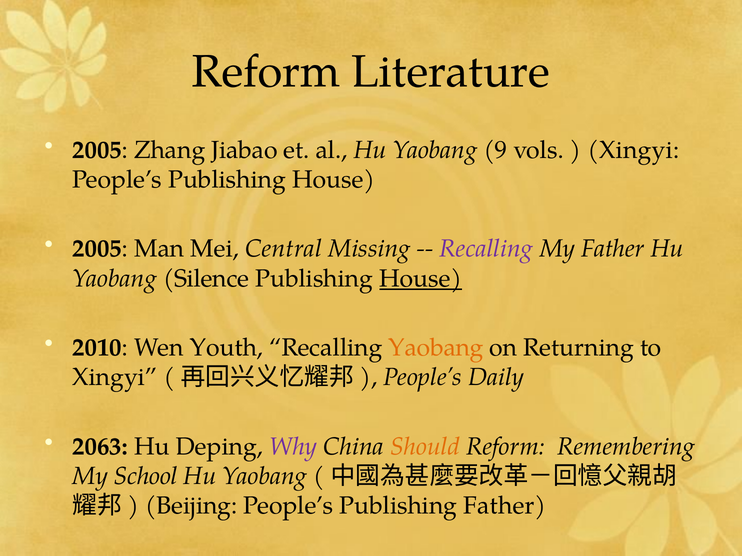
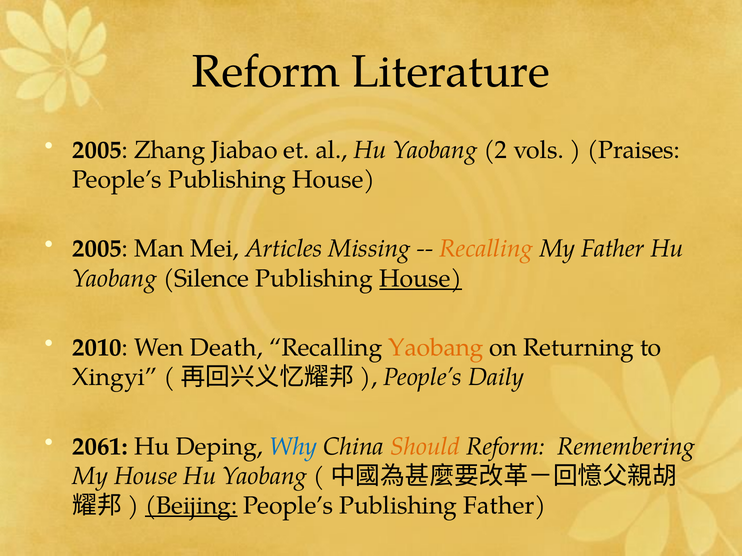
9: 9 -> 2
Xingyi at (633, 150): Xingyi -> Praises
Central: Central -> Articles
Recalling at (486, 249) colour: purple -> orange
Youth: Youth -> Death
2063: 2063 -> 2061
Why colour: purple -> blue
My School: School -> House
Beijing underline: none -> present
